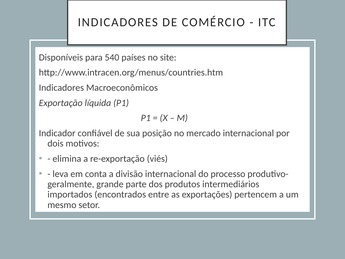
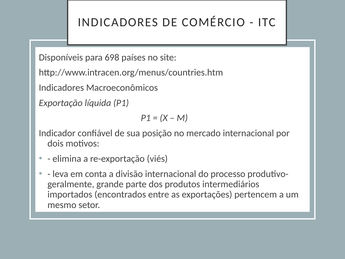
540: 540 -> 698
